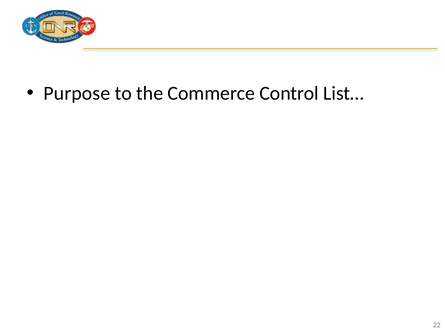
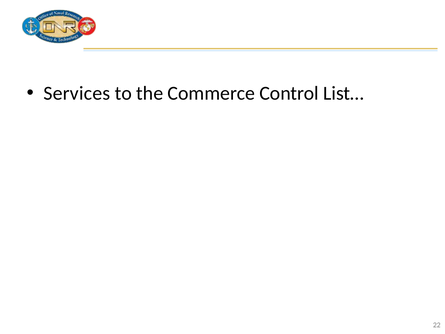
Purpose: Purpose -> Services
